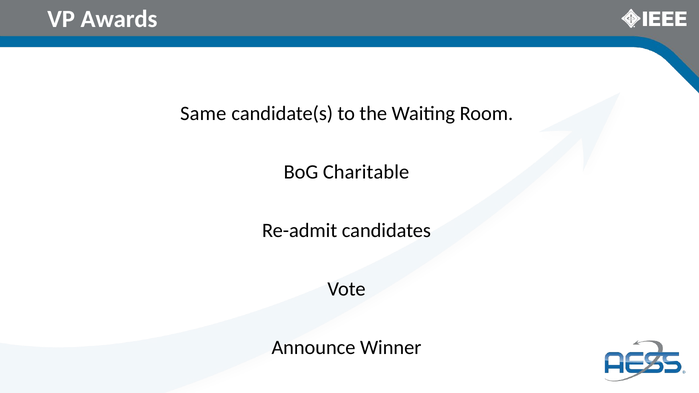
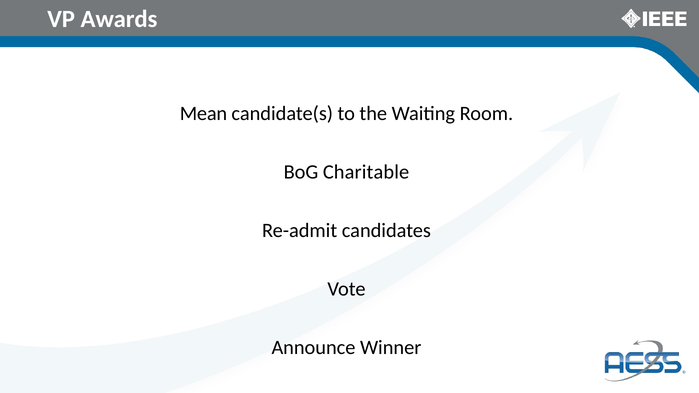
Same: Same -> Mean
